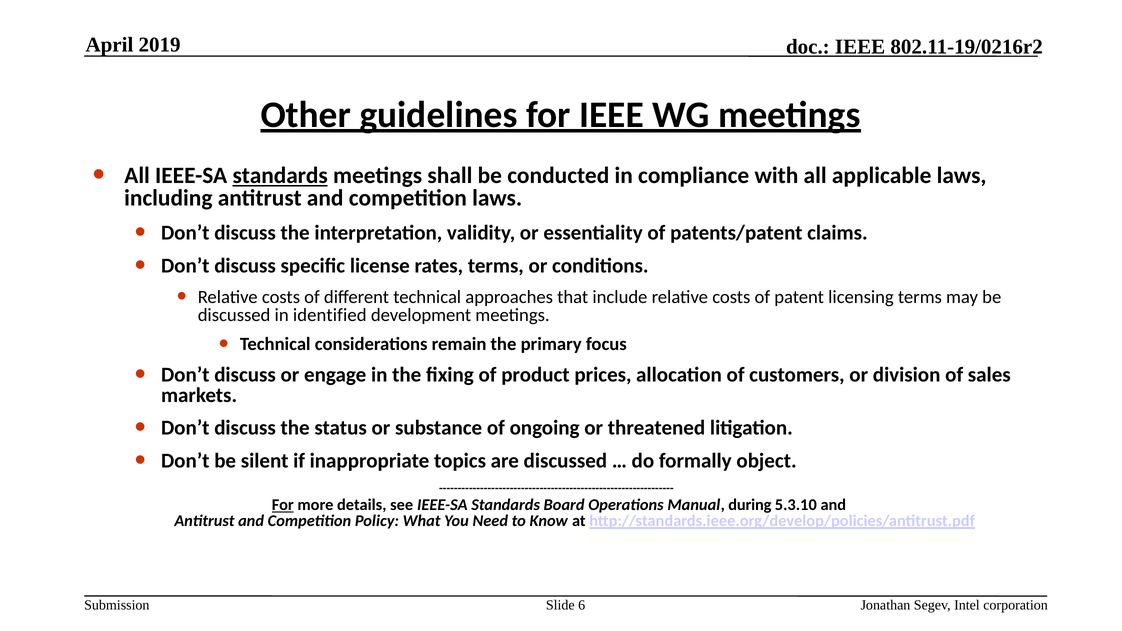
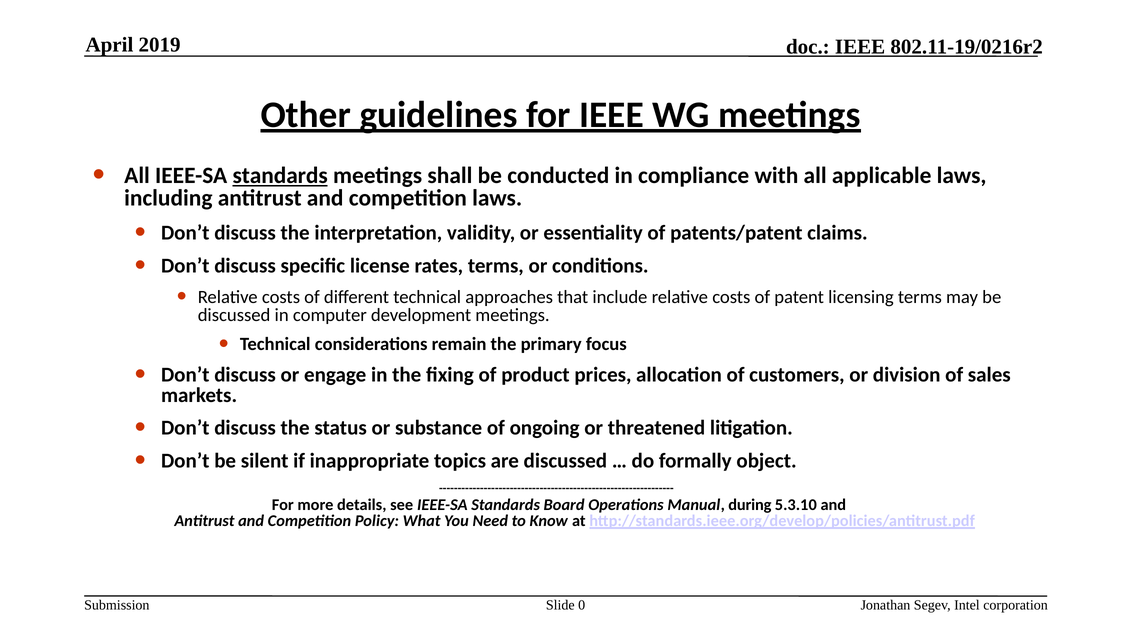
identified: identified -> computer
For at (283, 505) underline: present -> none
6: 6 -> 0
